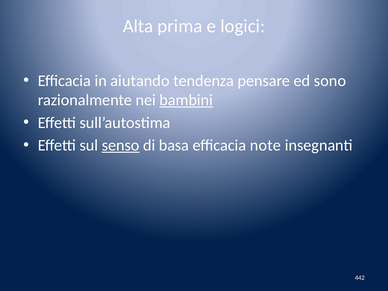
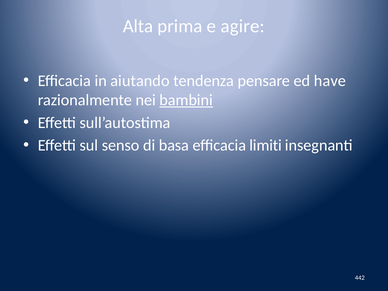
logici: logici -> agire
sono: sono -> have
senso underline: present -> none
note: note -> limiti
